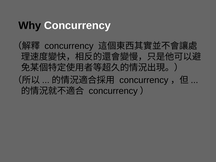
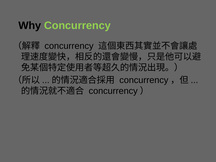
Concurrency at (77, 26) colour: white -> light green
